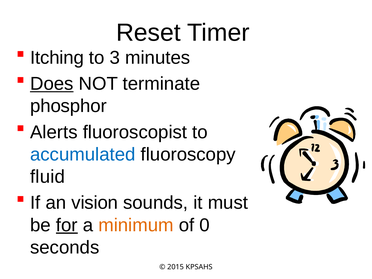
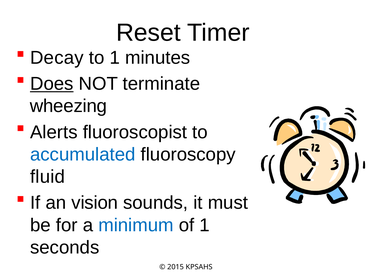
Itching: Itching -> Decay
to 3: 3 -> 1
phosphor: phosphor -> wheezing
for underline: present -> none
minimum colour: orange -> blue
of 0: 0 -> 1
